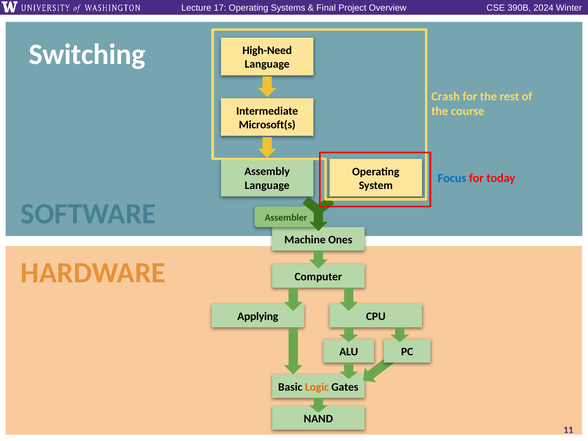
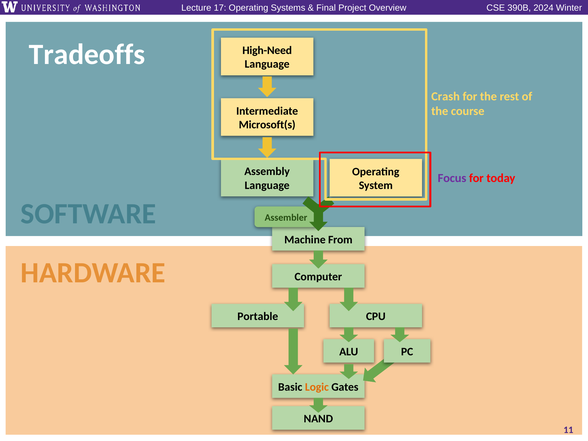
Switching: Switching -> Tradeoffs
Focus colour: blue -> purple
Ones: Ones -> From
Applying: Applying -> Portable
